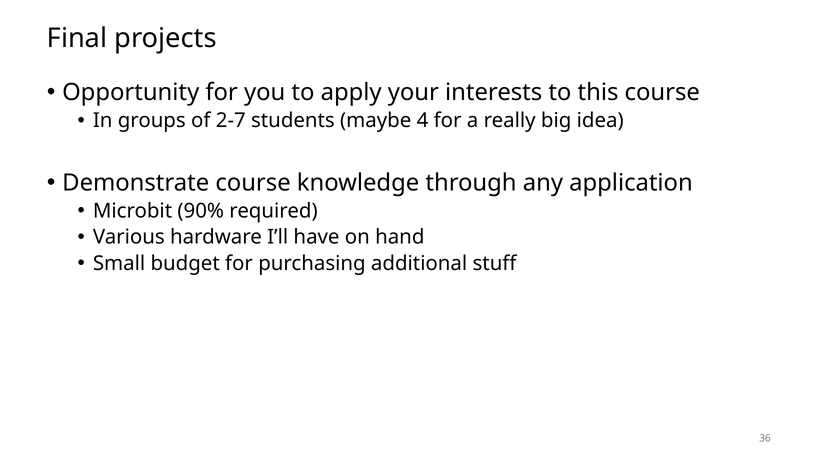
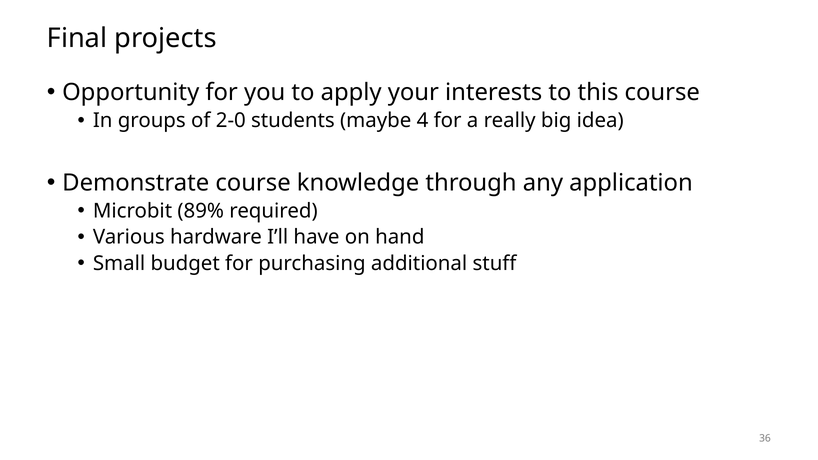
2-7: 2-7 -> 2-0
90%: 90% -> 89%
